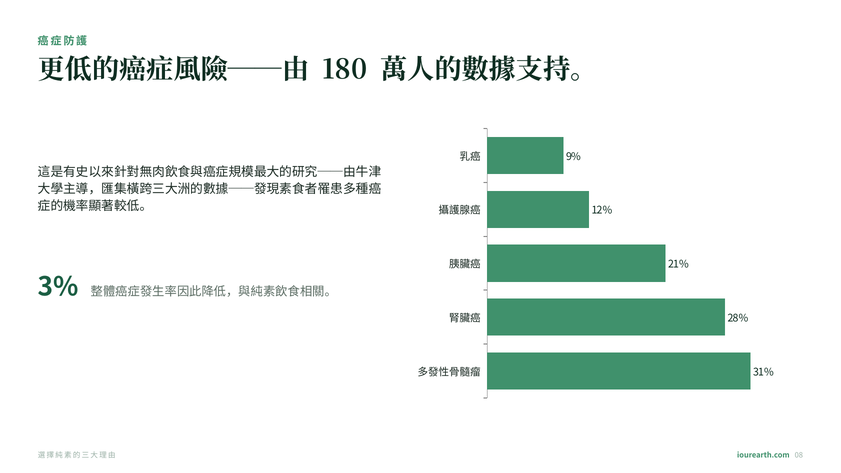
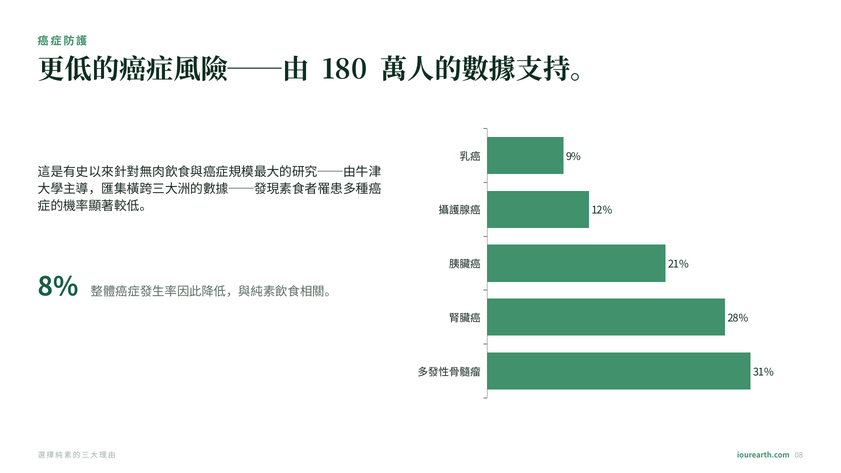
3%: 3% -> 8%
